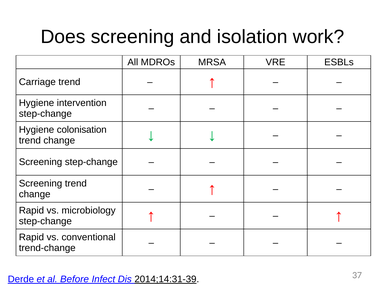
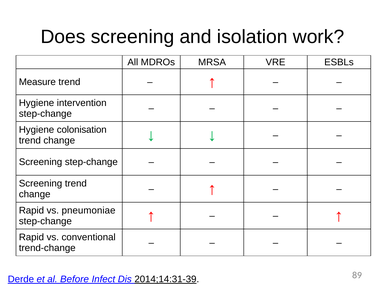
Carriage: Carriage -> Measure
microbiology: microbiology -> pneumoniae
37: 37 -> 89
